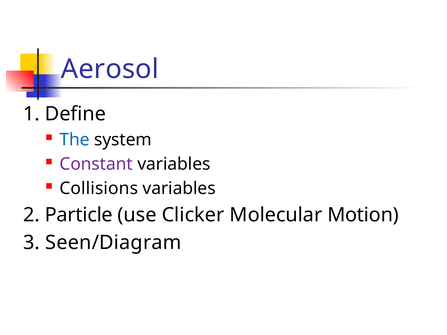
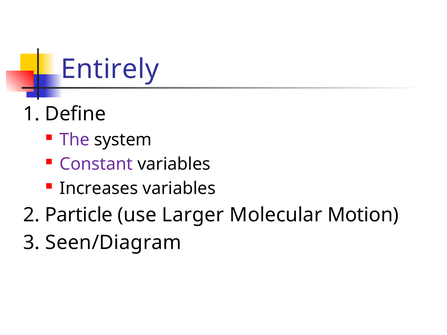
Aerosol: Aerosol -> Entirely
The colour: blue -> purple
Collisions: Collisions -> Increases
Clicker: Clicker -> Larger
